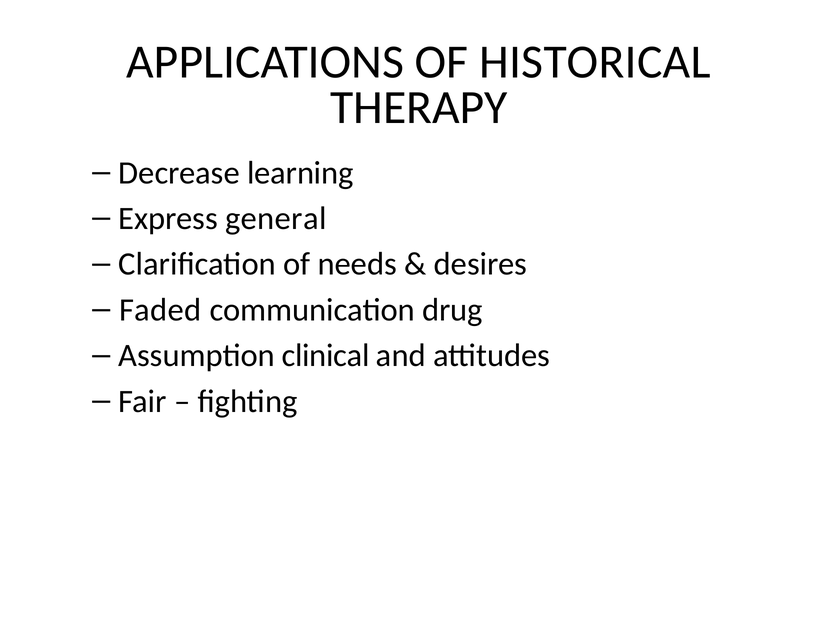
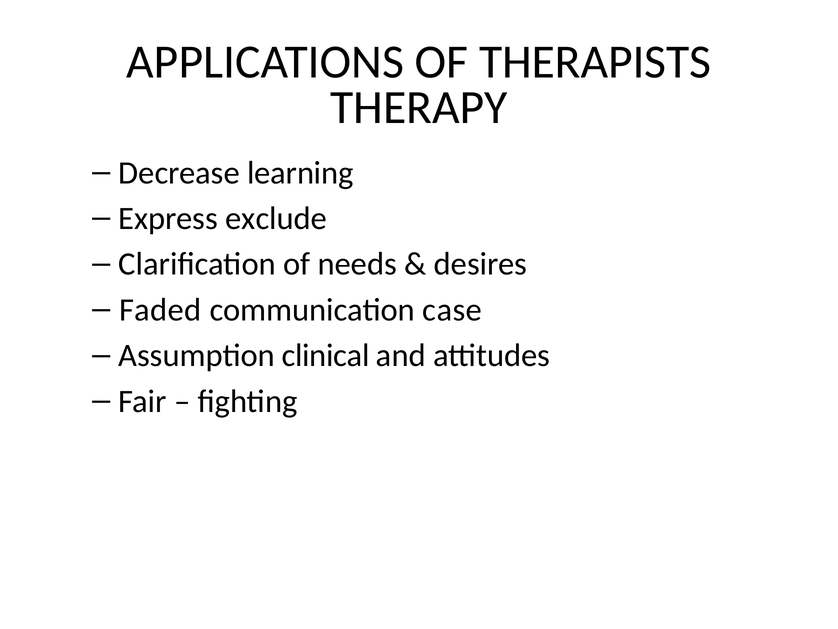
HISTORICAL: HISTORICAL -> THERAPISTS
general: general -> exclude
drug: drug -> case
